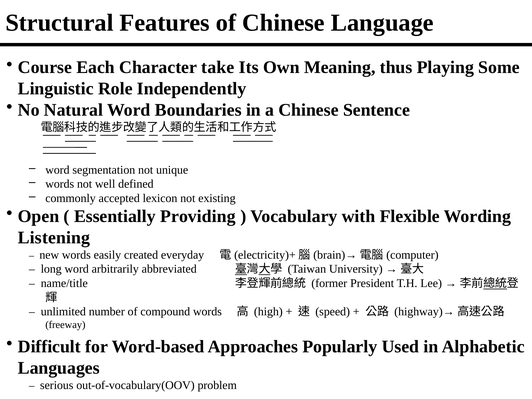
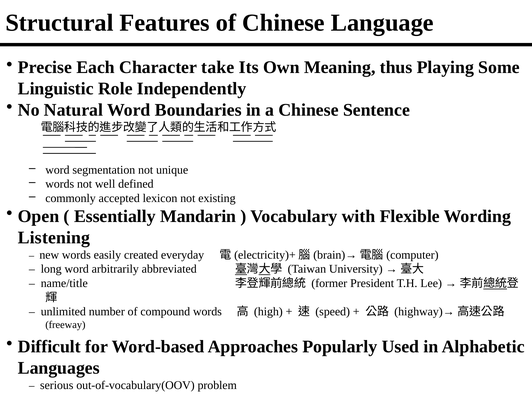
Course: Course -> Precise
Providing: Providing -> Mandarin
